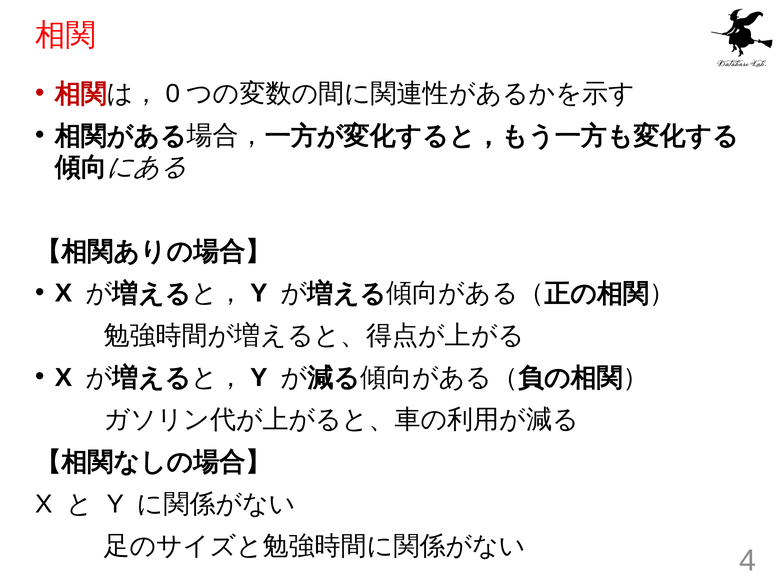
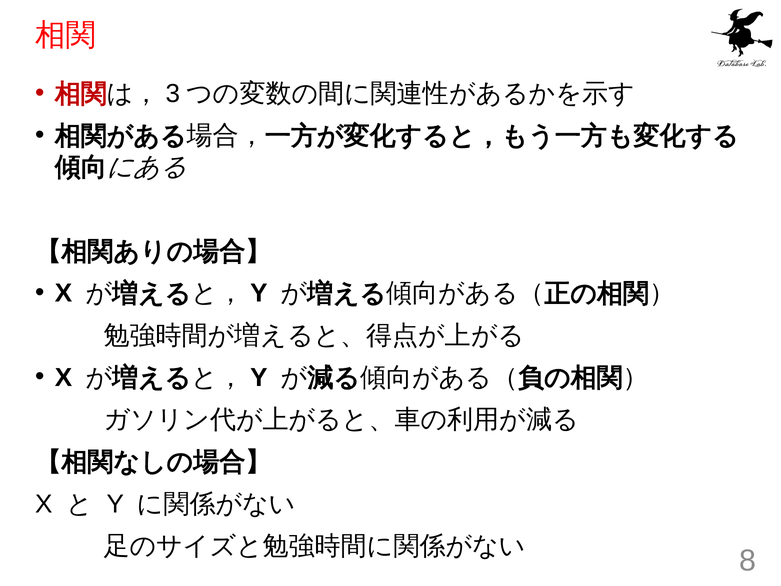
0: 0 -> 3
4: 4 -> 8
